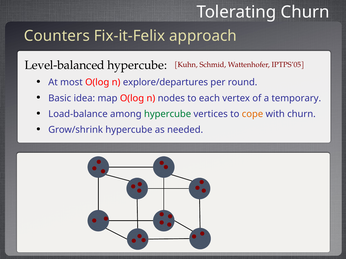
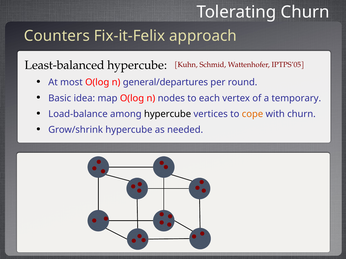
Level-balanced: Level-balanced -> Least-balanced
explore/departures: explore/departures -> general/departures
hypercube at (168, 114) colour: green -> black
